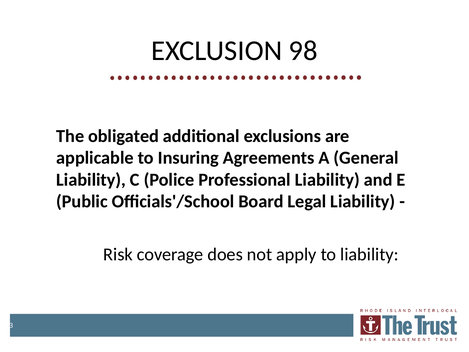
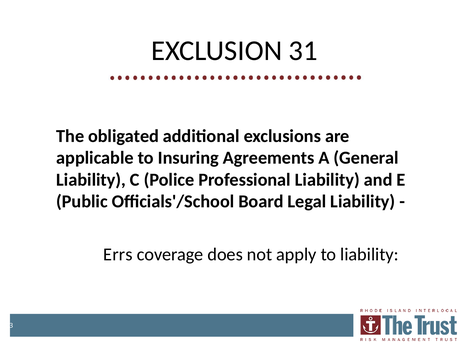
98: 98 -> 31
Risk: Risk -> Errs
